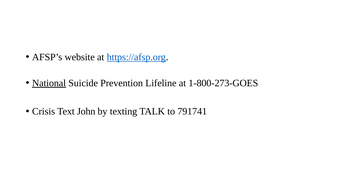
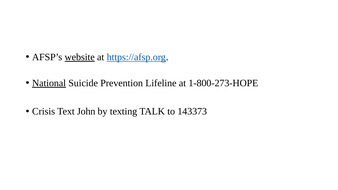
website underline: none -> present
1-800-273-GOES: 1-800-273-GOES -> 1-800-273-HOPE
791741: 791741 -> 143373
